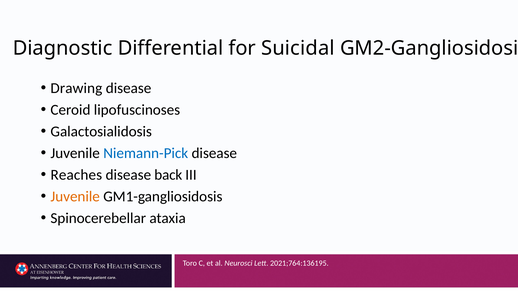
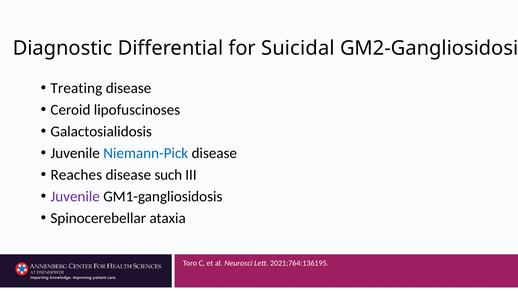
Drawing: Drawing -> Treating
back: back -> such
Juvenile at (75, 197) colour: orange -> purple
